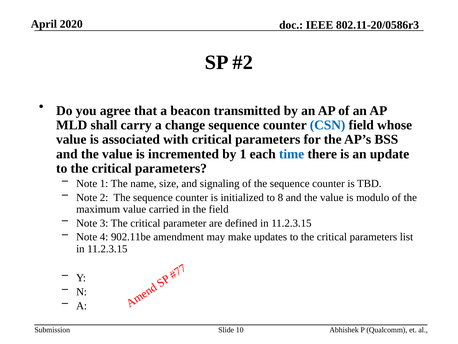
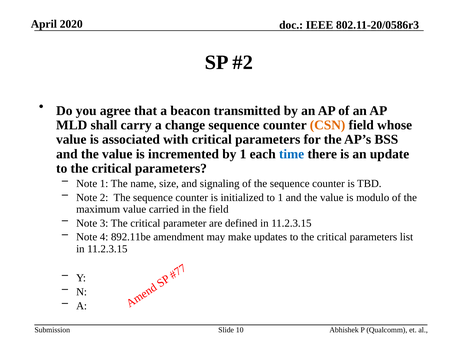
CSN colour: blue -> orange
to 8: 8 -> 1
902.11be: 902.11be -> 892.11be
